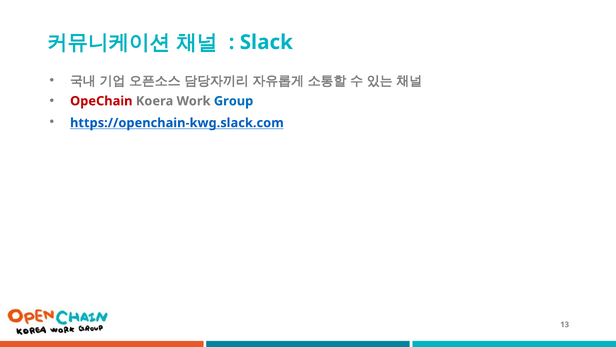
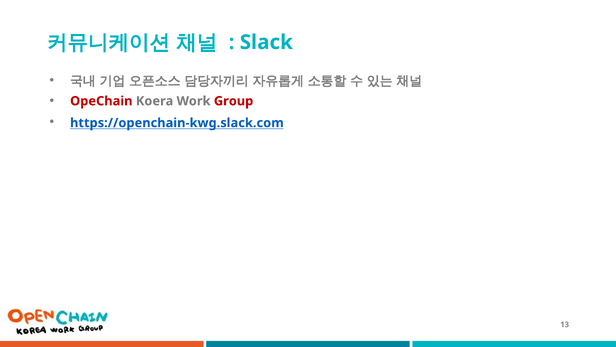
Group colour: blue -> red
